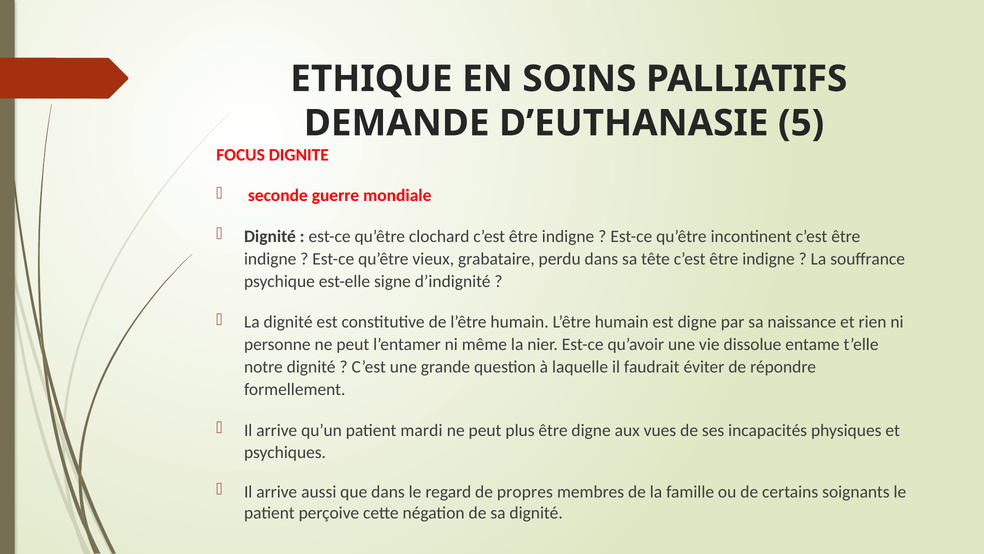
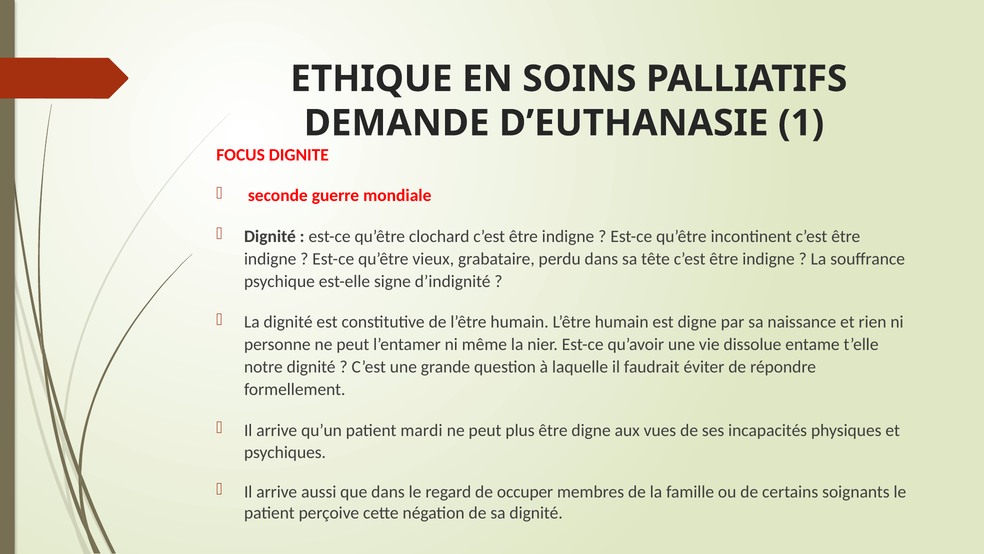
5: 5 -> 1
propres: propres -> occuper
